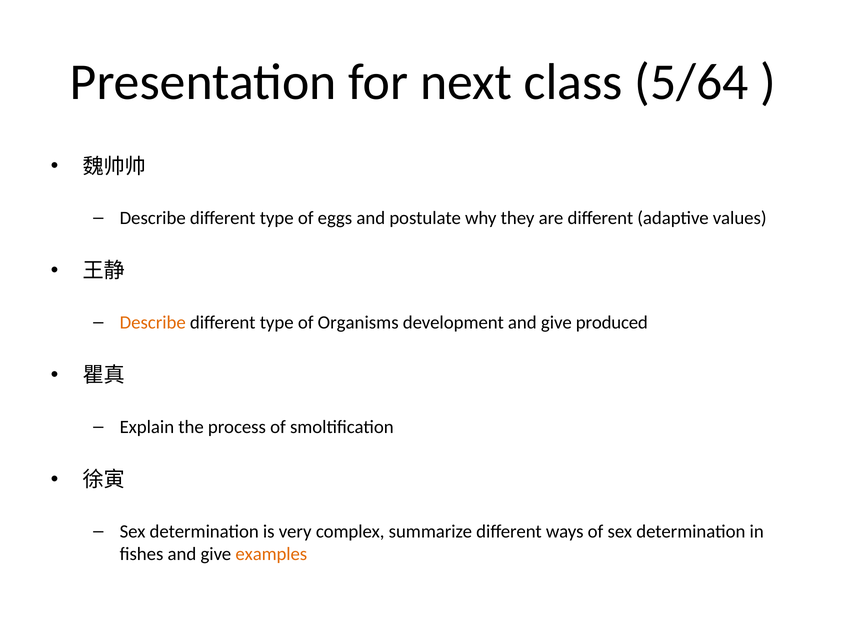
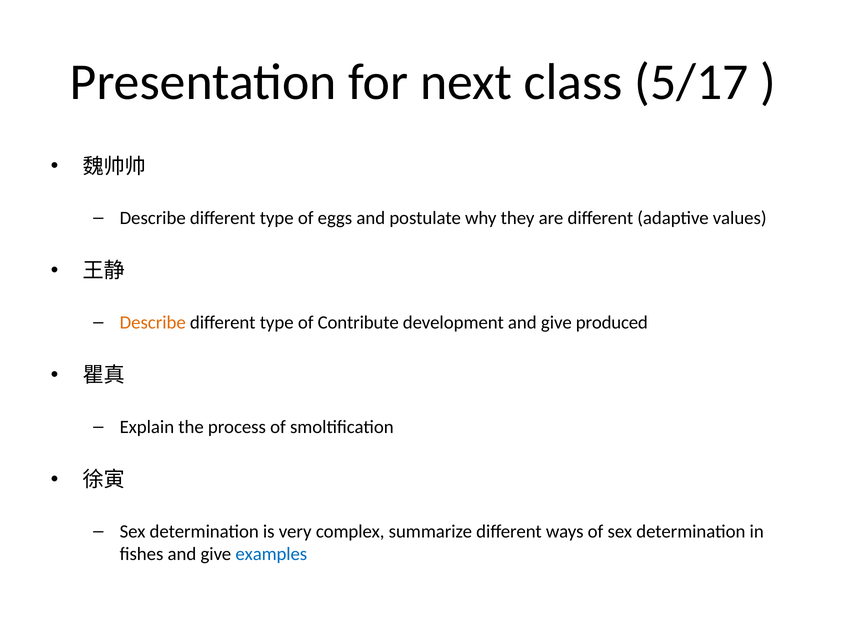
5/64: 5/64 -> 5/17
Organisms: Organisms -> Contribute
examples colour: orange -> blue
